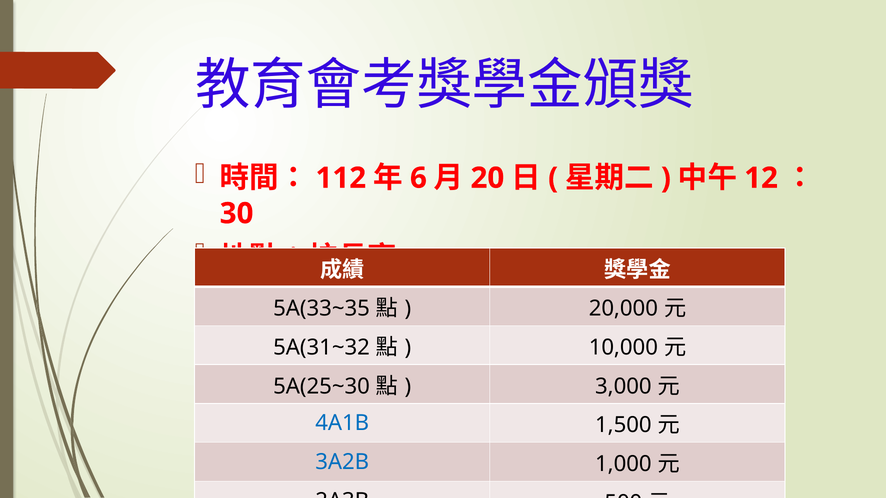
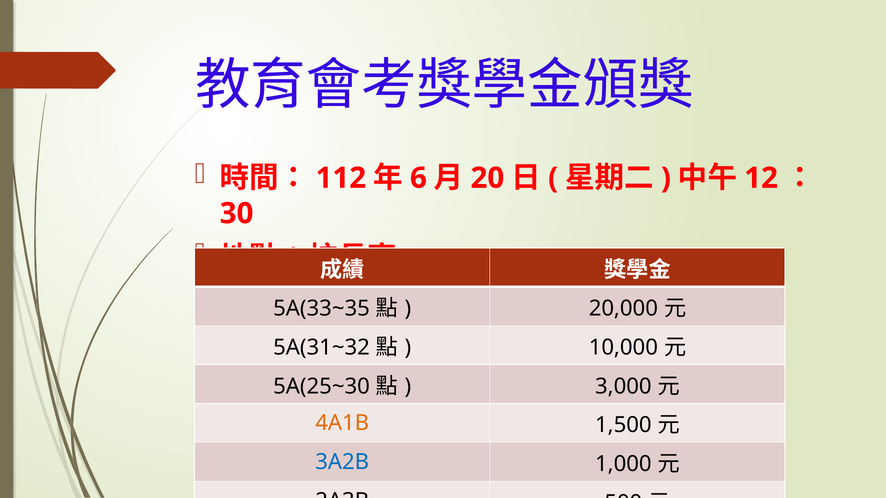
4A1B colour: blue -> orange
